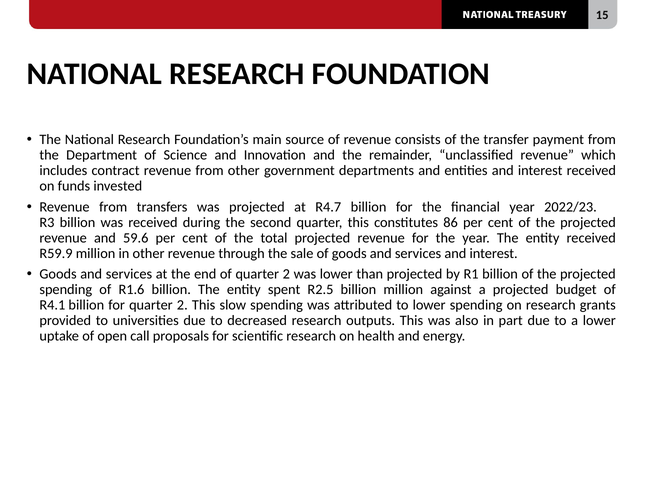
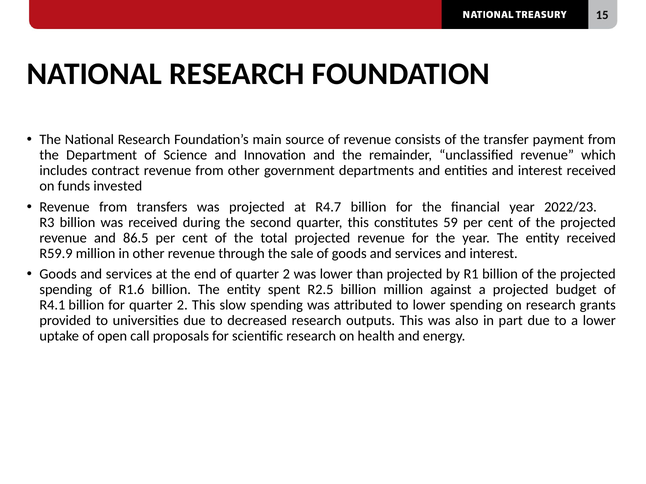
86: 86 -> 59
59.6: 59.6 -> 86.5
